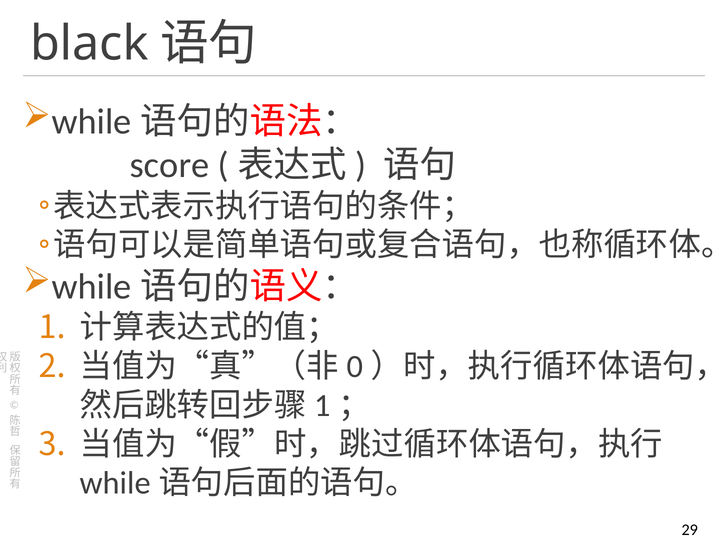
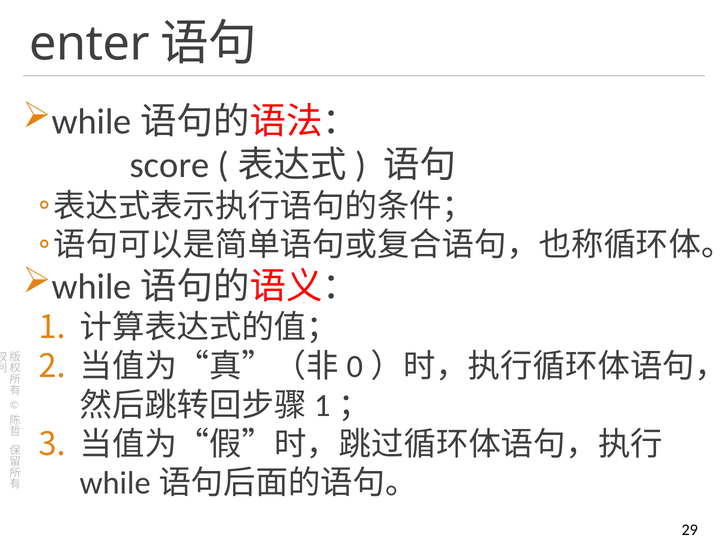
black: black -> enter
